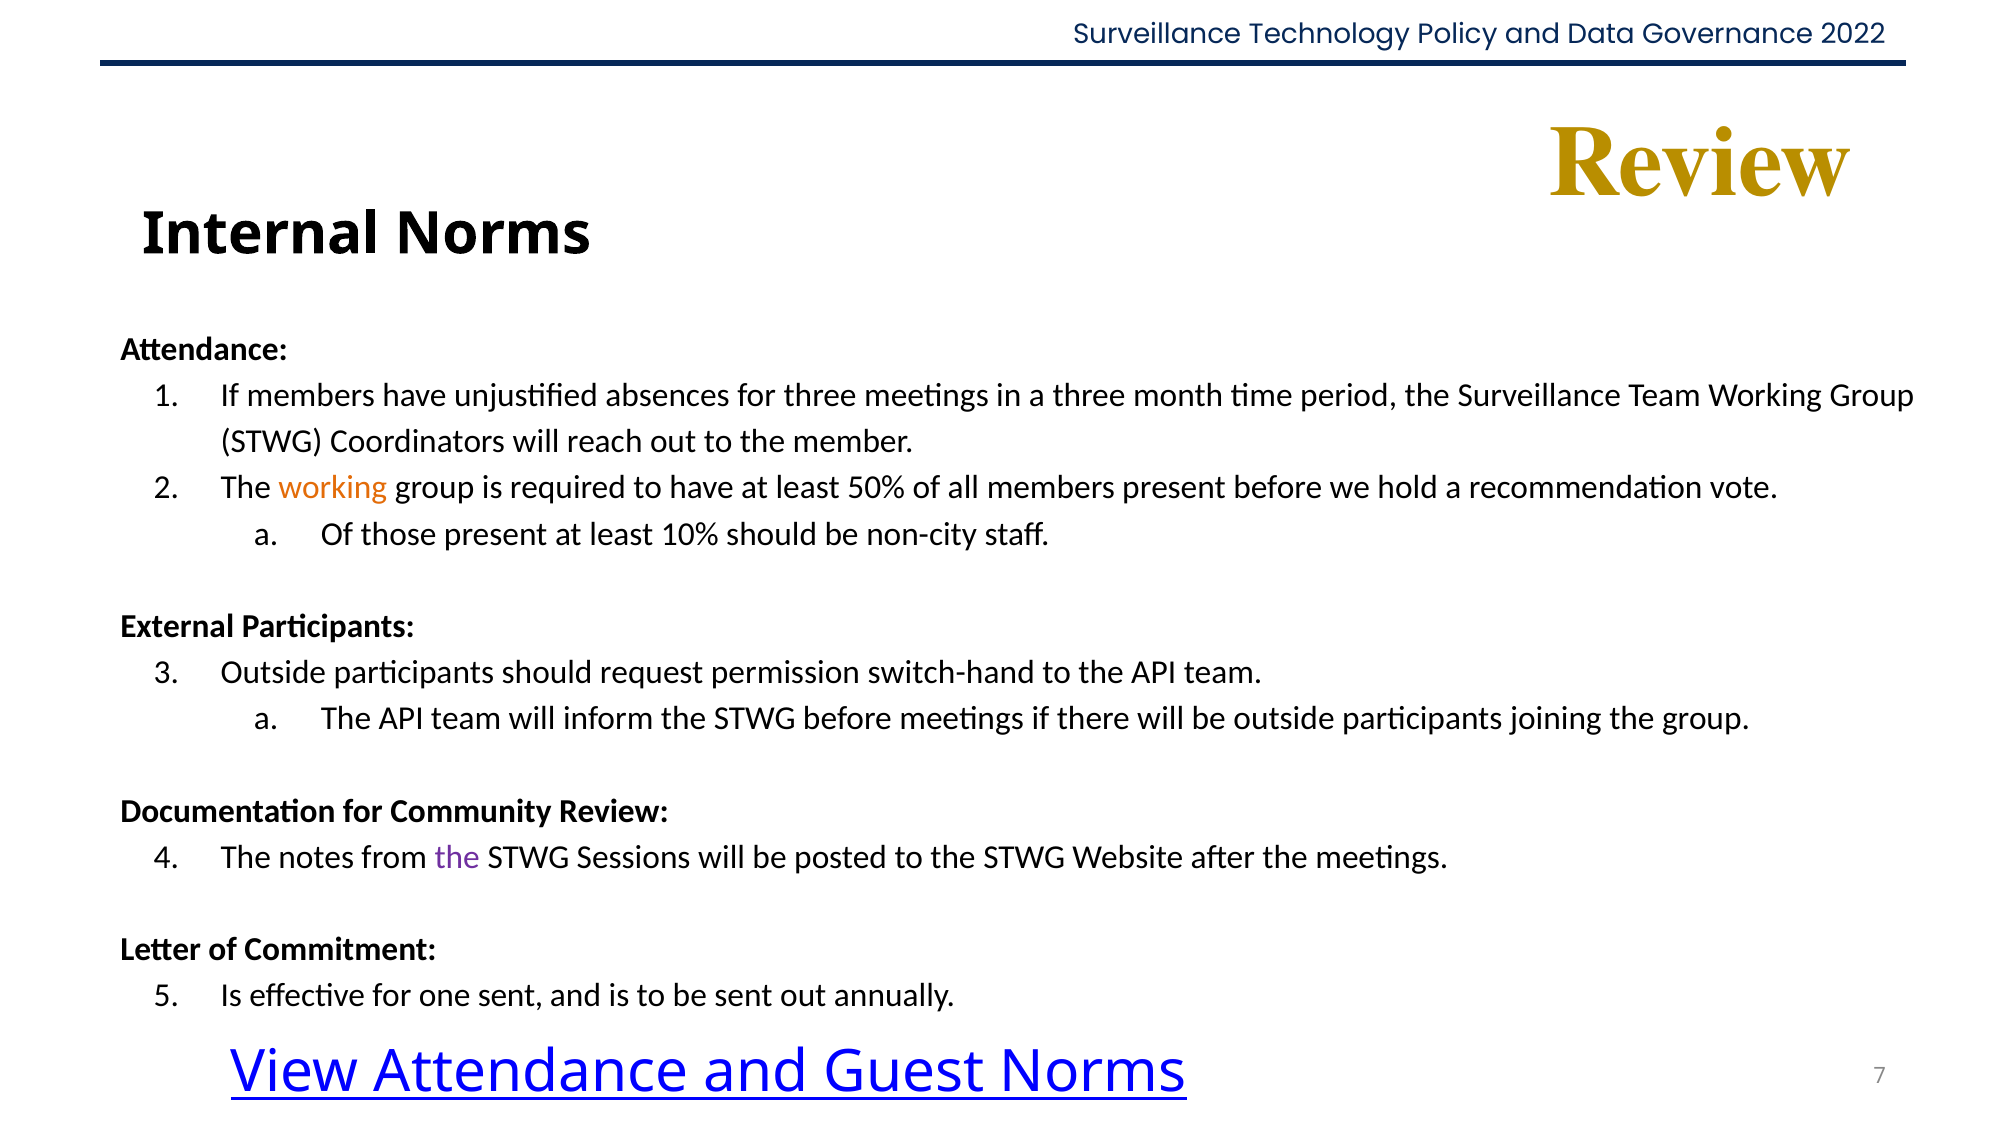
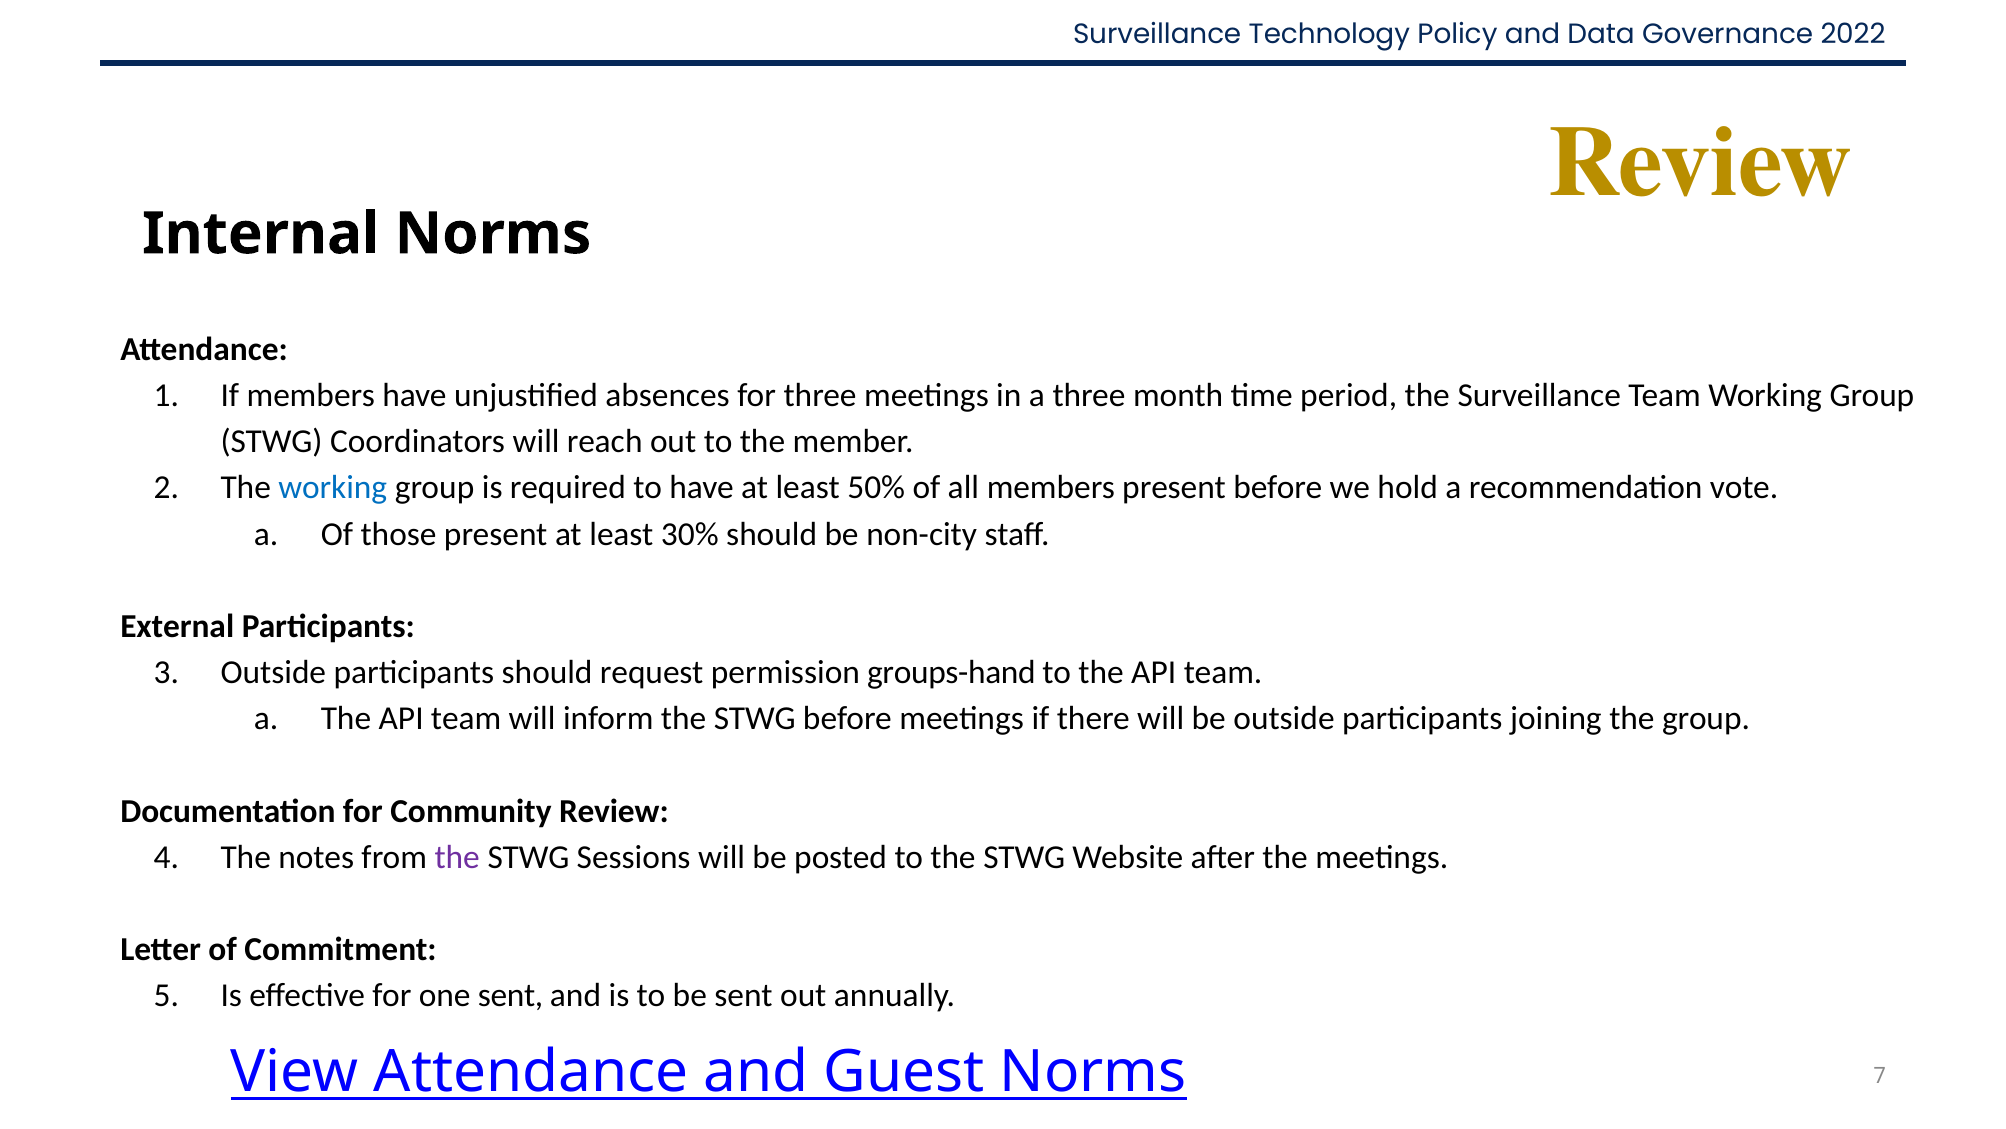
working at (333, 488) colour: orange -> blue
10%: 10% -> 30%
switch-hand: switch-hand -> groups-hand
